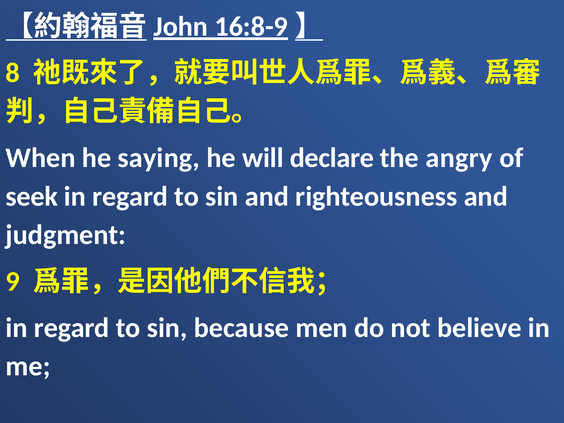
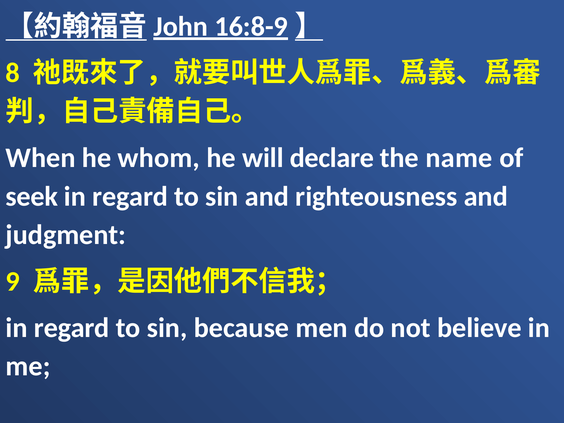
saying: saying -> whom
angry: angry -> name
